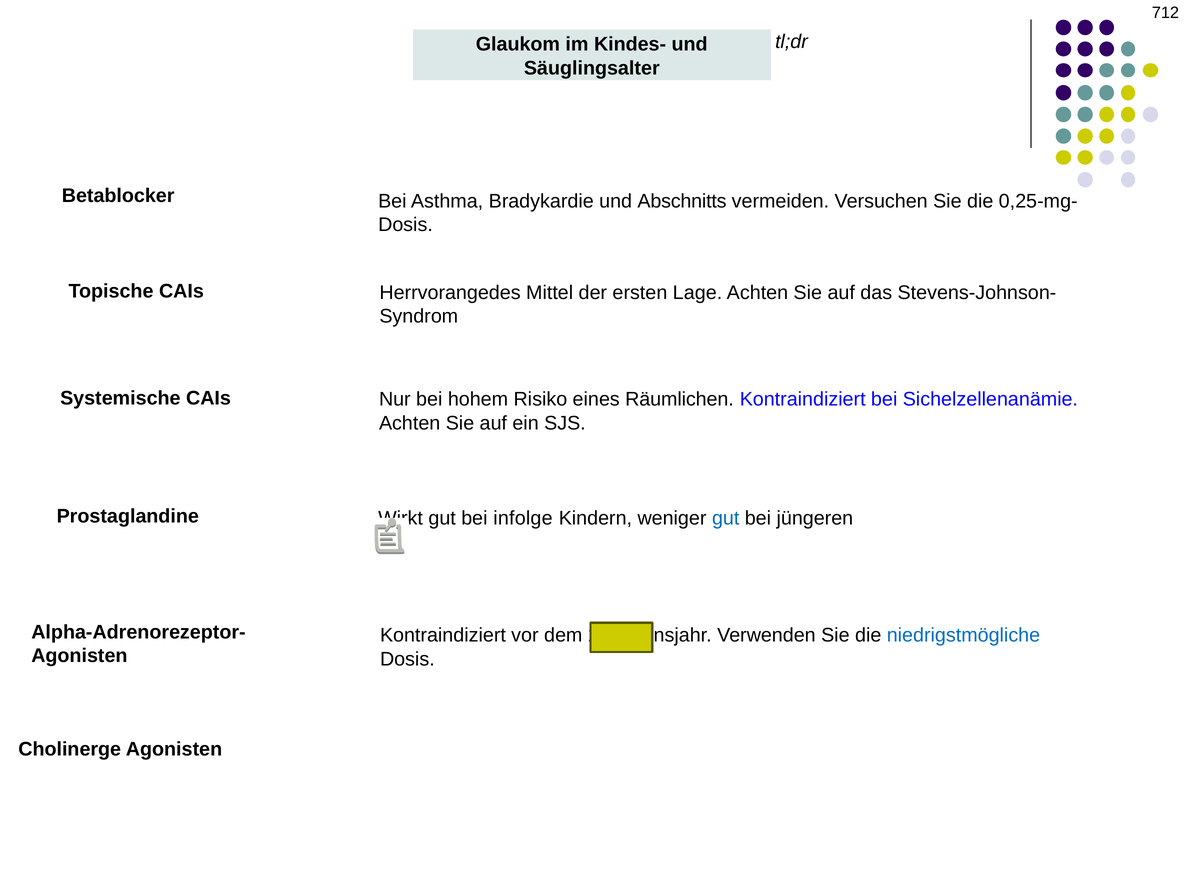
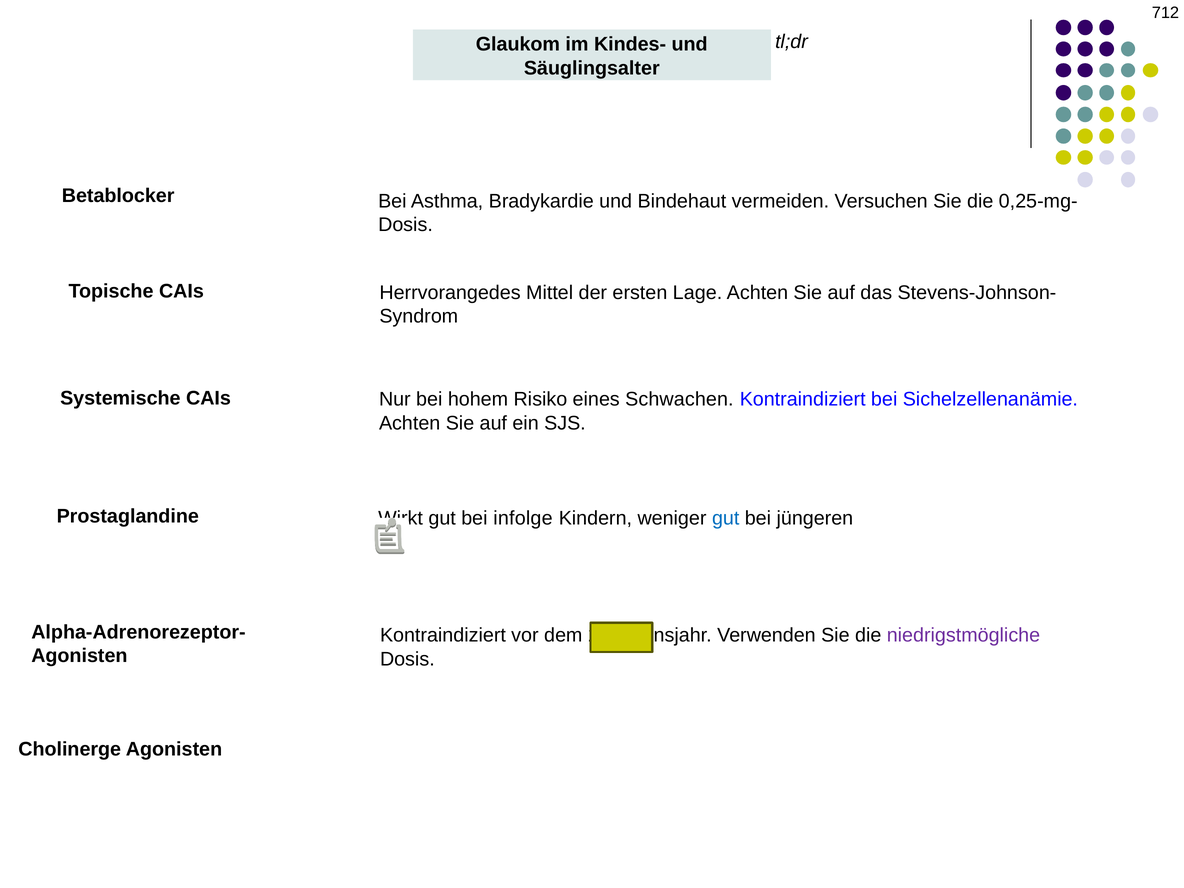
Abschnitts: Abschnitts -> Bindehaut
Räumlichen: Räumlichen -> Schwachen
niedrigstmögliche colour: blue -> purple
